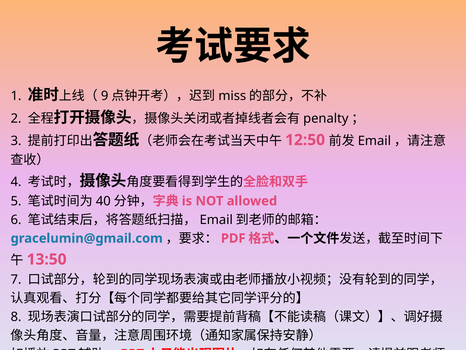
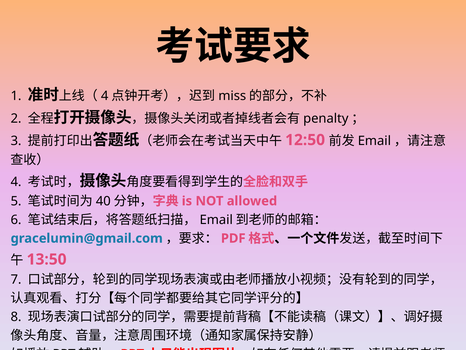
9 at (105, 96): 9 -> 4
